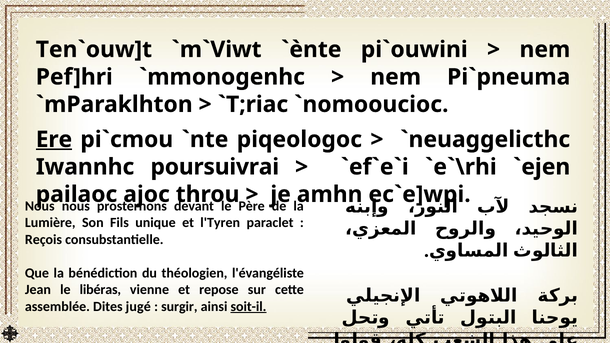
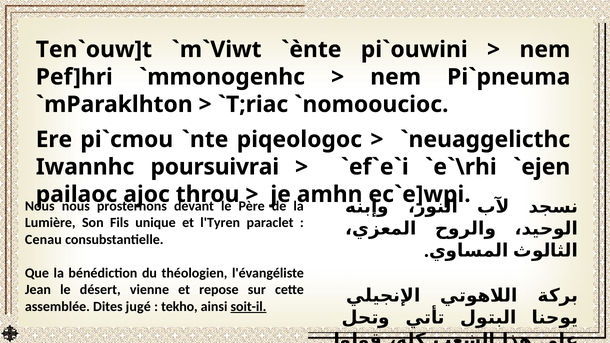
Ere underline: present -> none
Reçois: Reçois -> Cenau
libéras: libéras -> désert
surgir: surgir -> tekho
